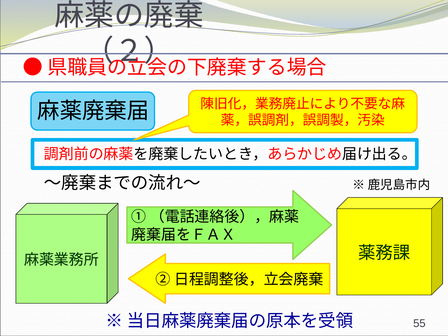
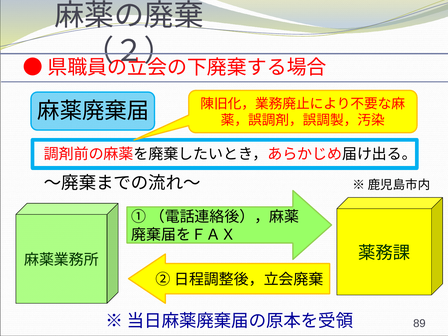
55: 55 -> 89
